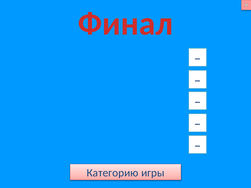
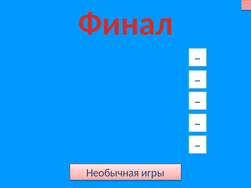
Категорию at (113, 173): Категорию -> Необычная
